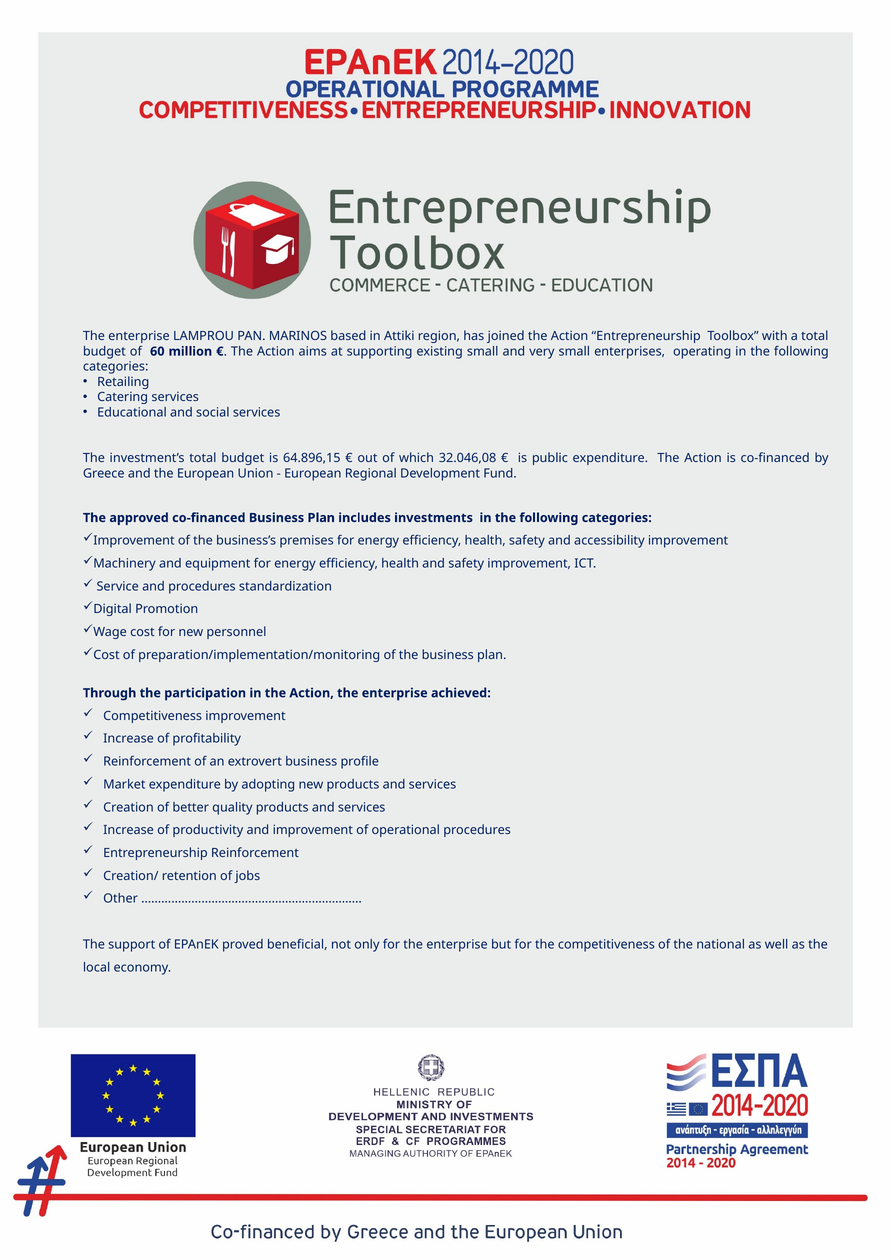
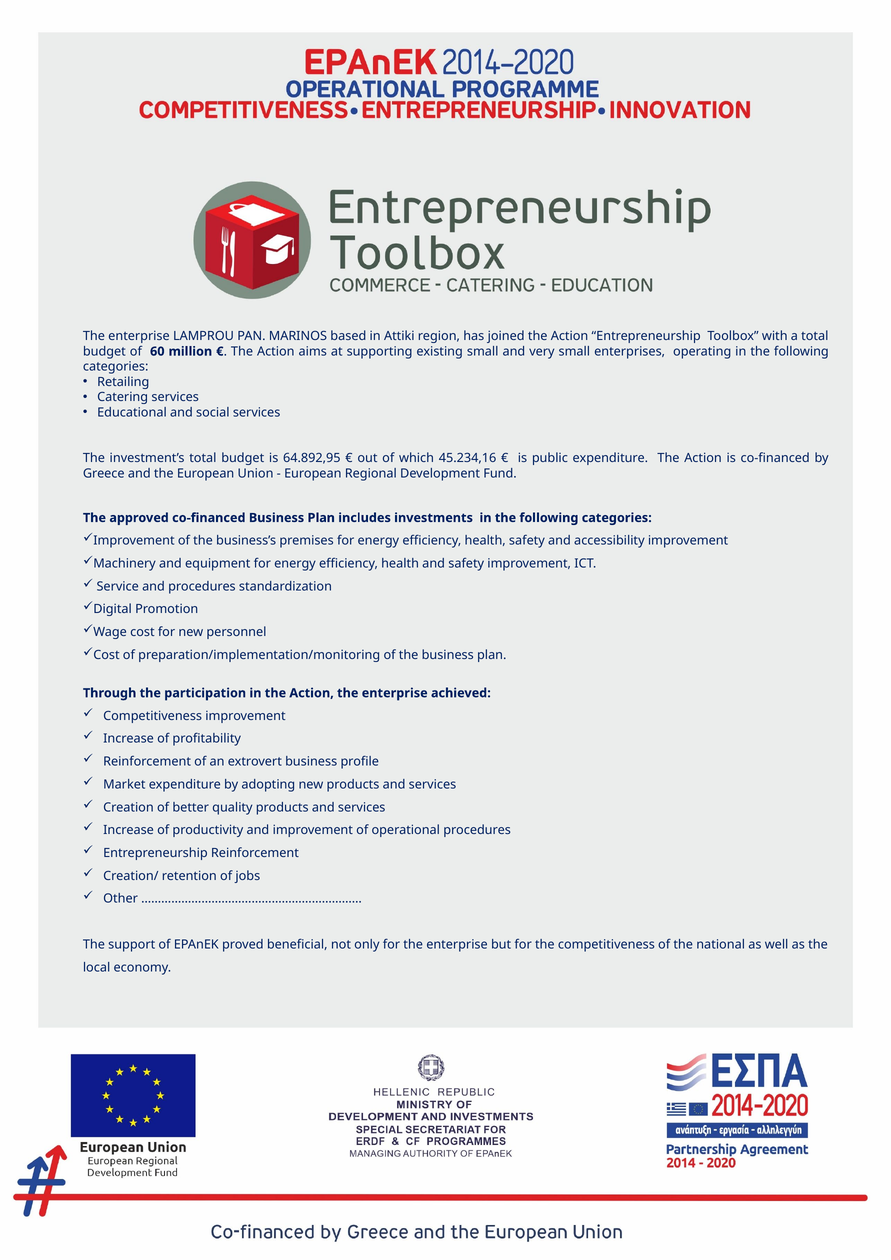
64.896,15: 64.896,15 -> 64.892,95
32.046,08: 32.046,08 -> 45.234,16
